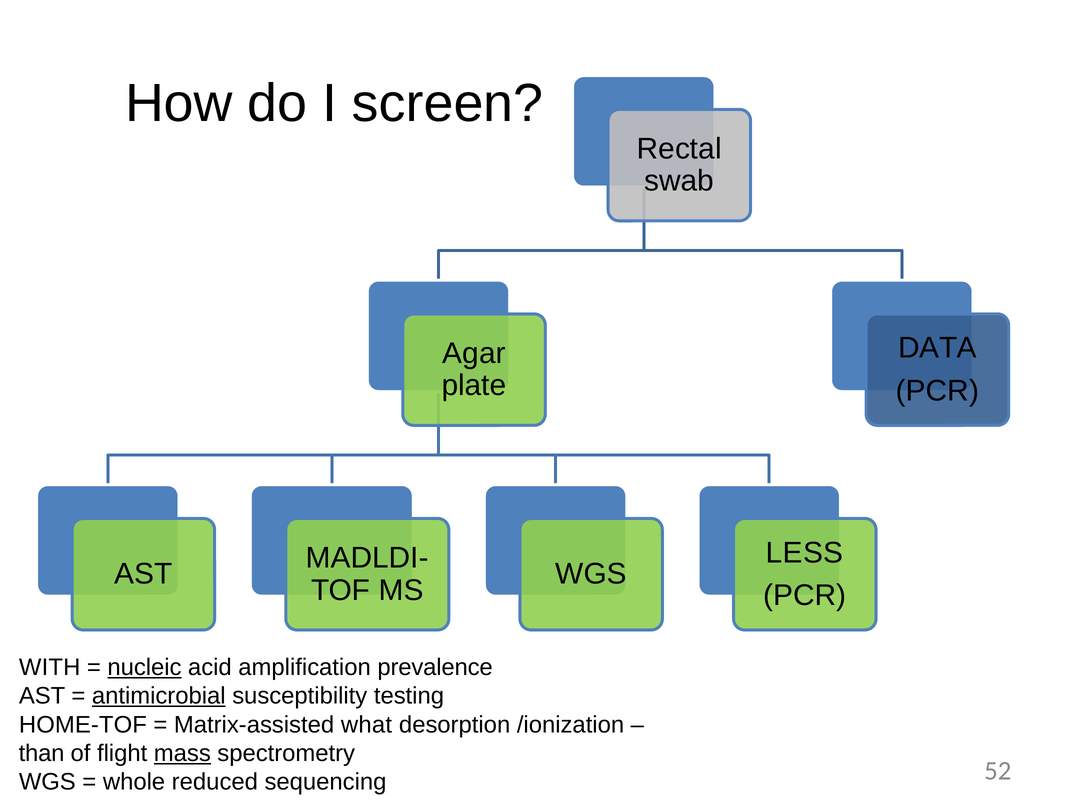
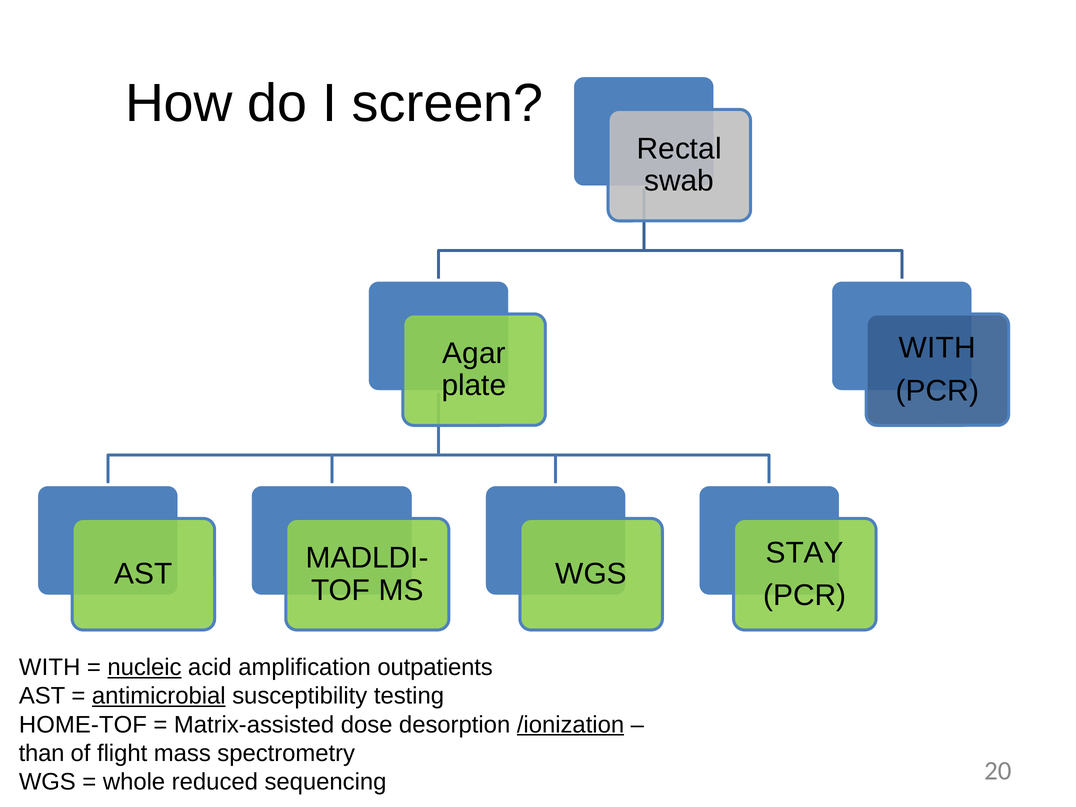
DATA at (938, 348): DATA -> WITH
LESS: LESS -> STAY
prevalence: prevalence -> outpatients
what: what -> dose
/ionization underline: none -> present
mass underline: present -> none
52: 52 -> 20
